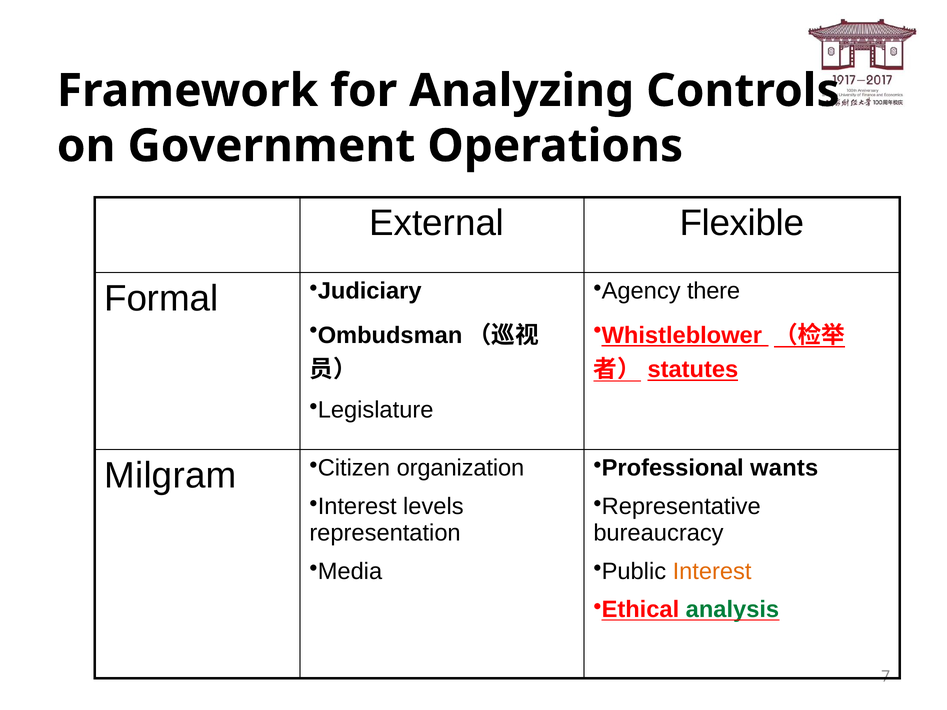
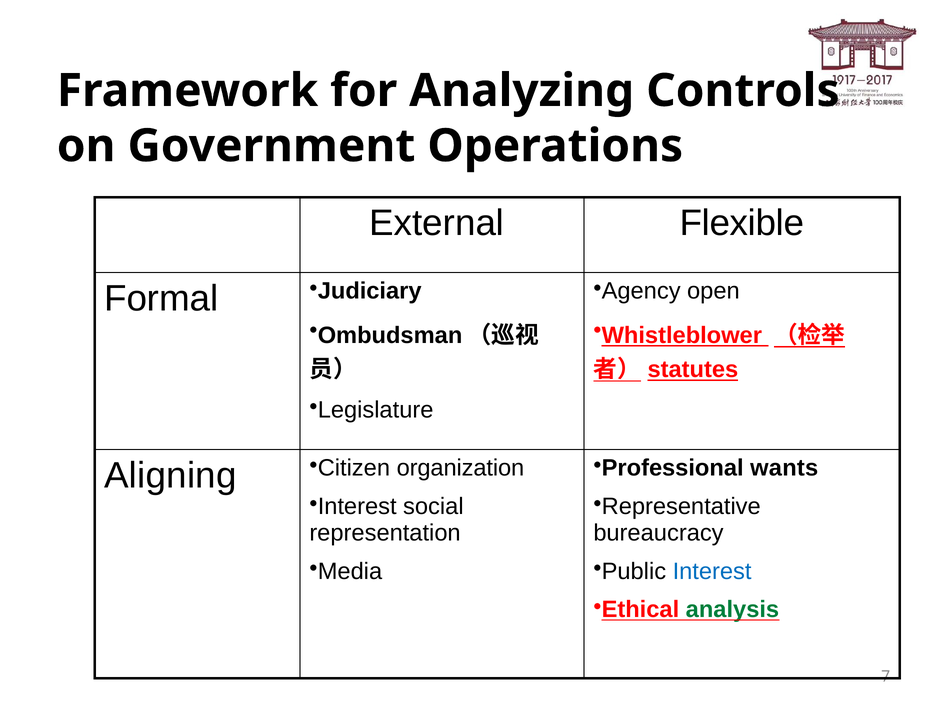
there: there -> open
Milgram: Milgram -> Aligning
levels: levels -> social
Interest at (712, 571) colour: orange -> blue
